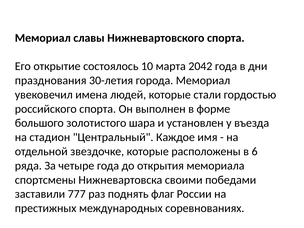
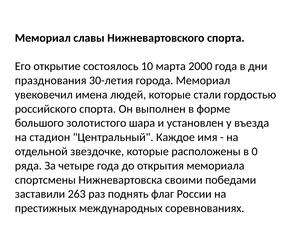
2042: 2042 -> 2000
6: 6 -> 0
777: 777 -> 263
